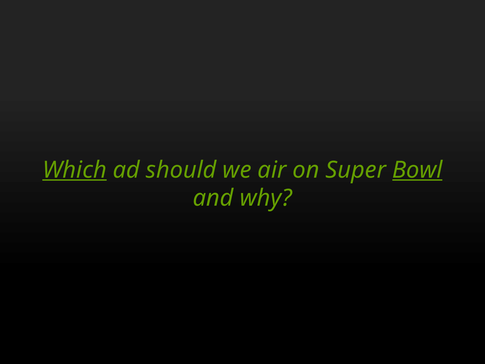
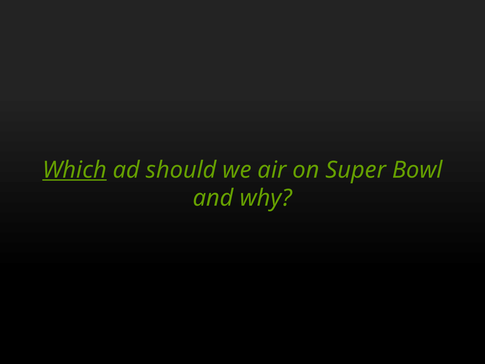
Bowl underline: present -> none
